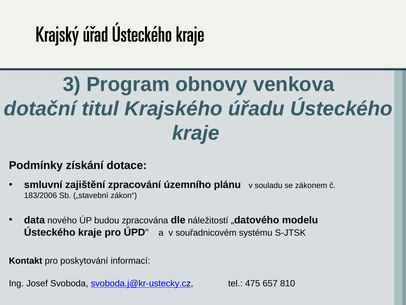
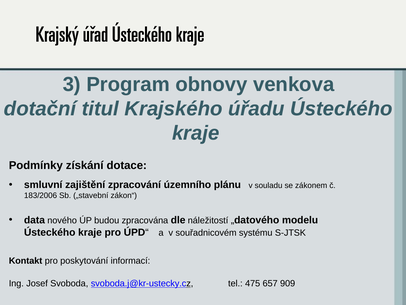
810: 810 -> 909
